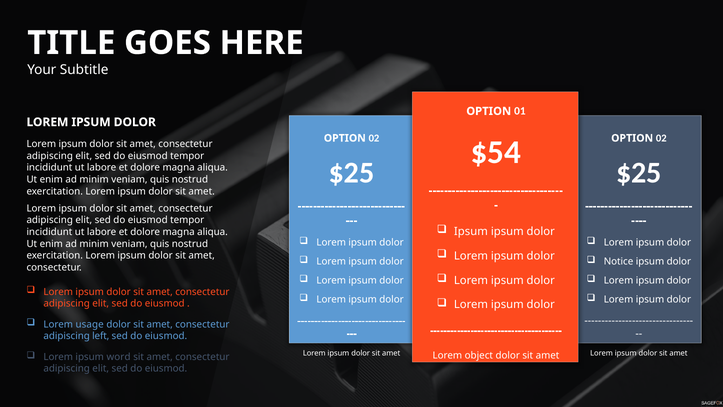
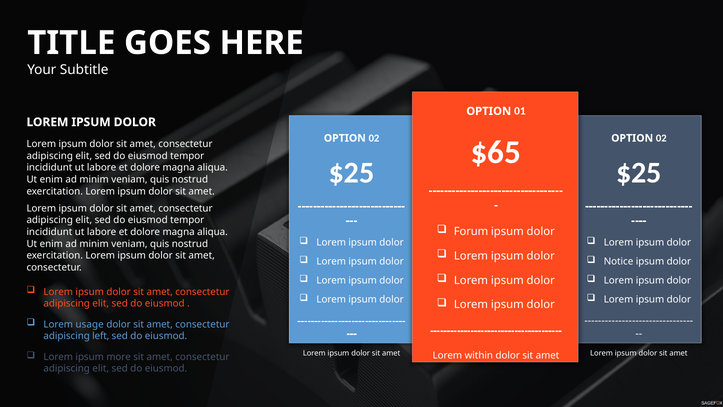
$54: $54 -> $65
Ipsum at (471, 231): Ipsum -> Forum
word: word -> more
object: object -> within
